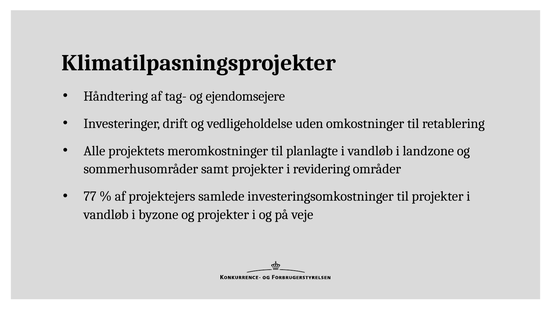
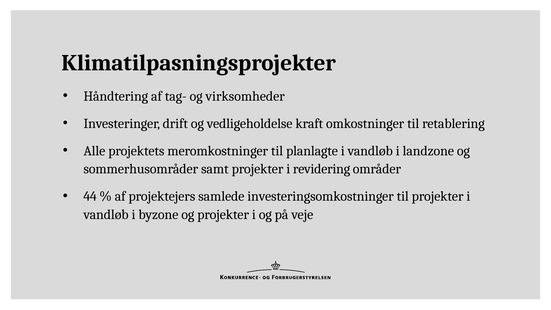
ejendomsejere: ejendomsejere -> virksomheder
uden: uden -> kraft
77: 77 -> 44
